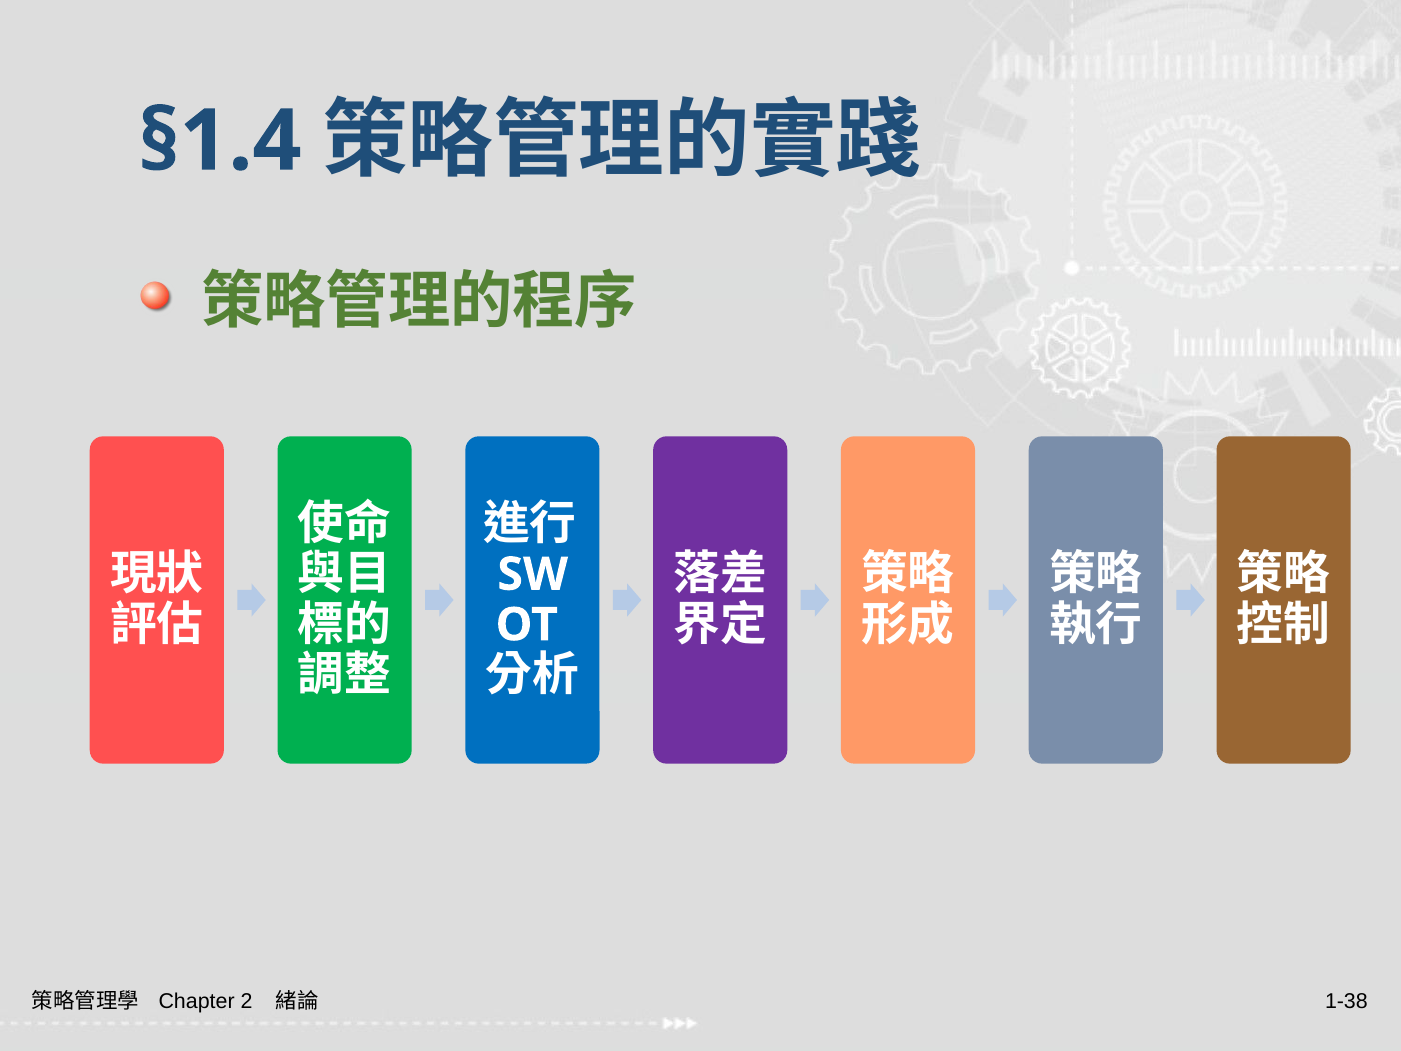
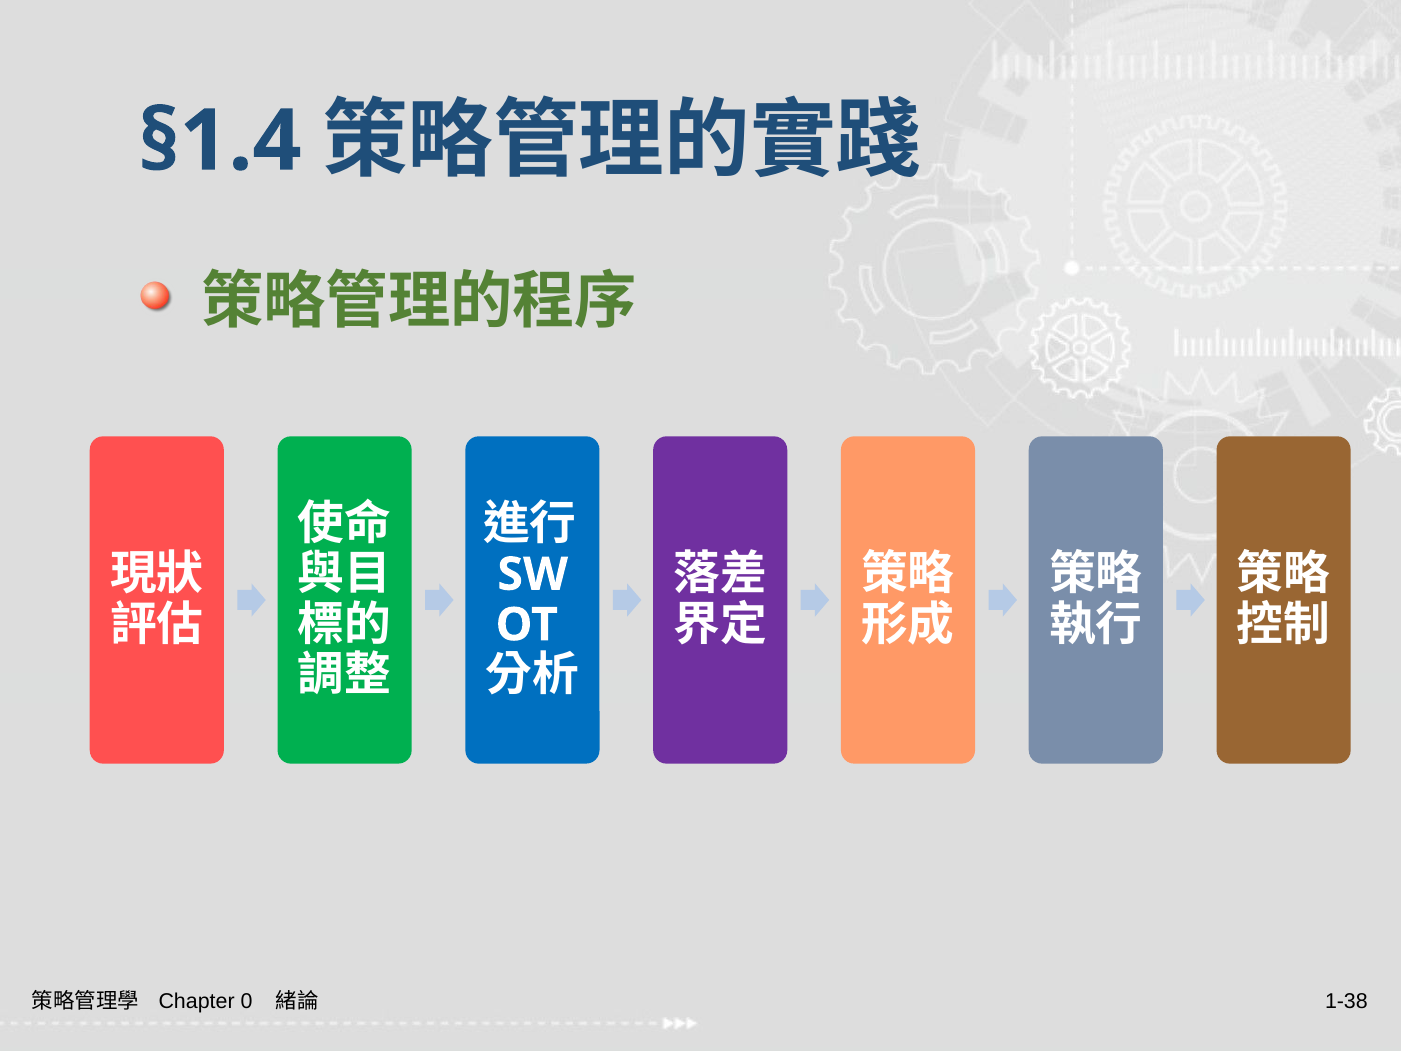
2: 2 -> 0
